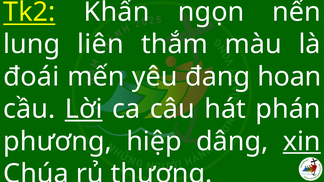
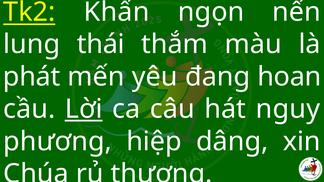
liên: liên -> thái
đoái: đoái -> phát
phán: phán -> nguy
xin underline: present -> none
